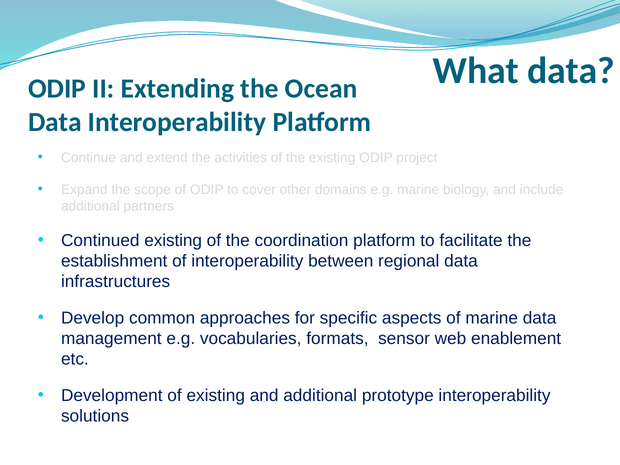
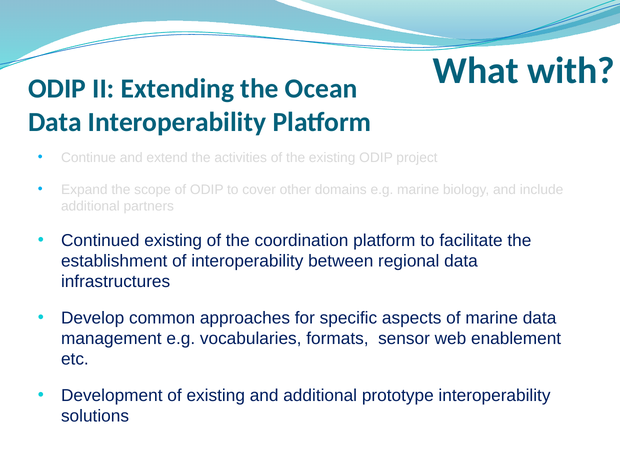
What data: data -> with
